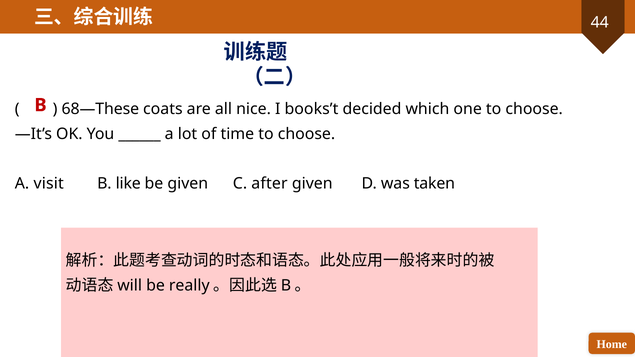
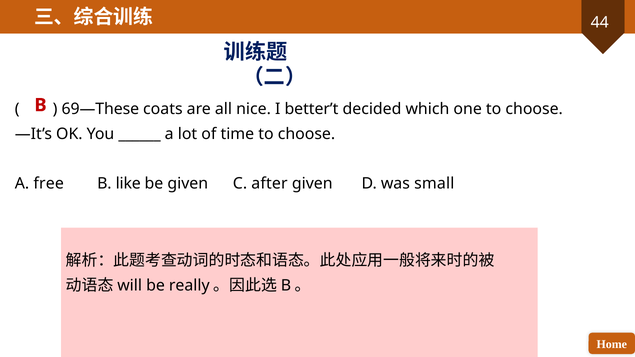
68—These: 68—These -> 69—These
books’t: books’t -> better’t
visit: visit -> free
taken: taken -> small
